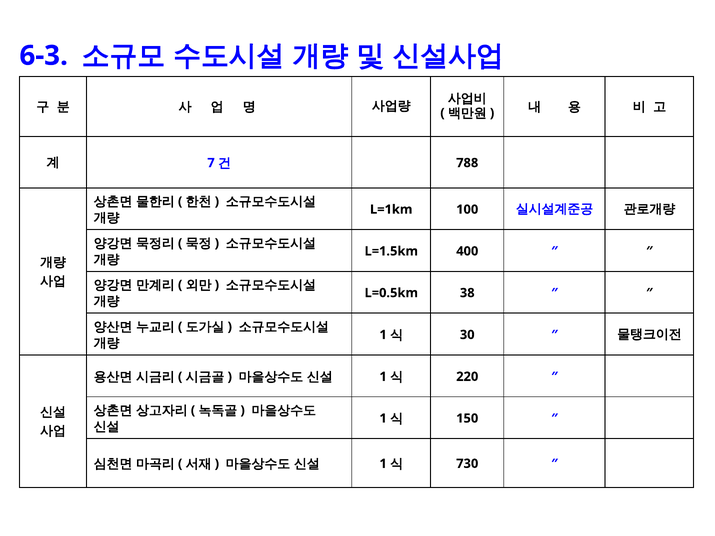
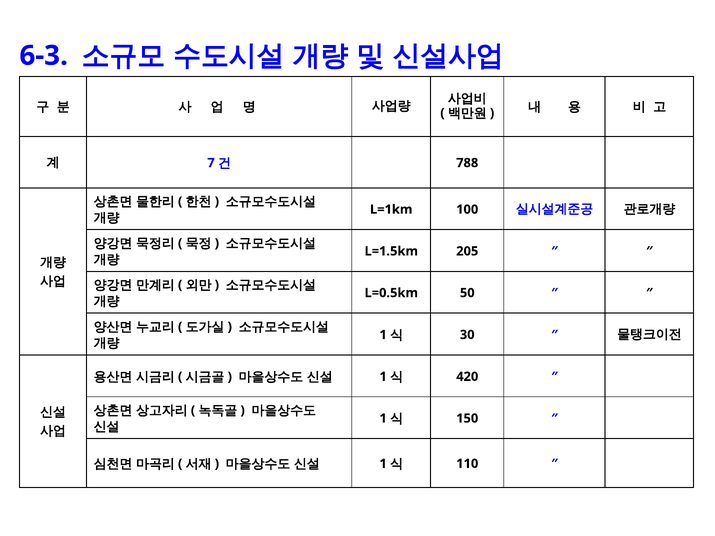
400: 400 -> 205
38: 38 -> 50
220: 220 -> 420
730: 730 -> 110
